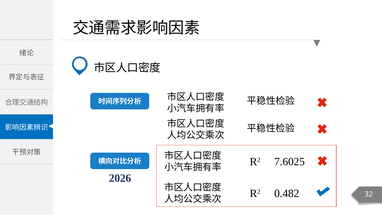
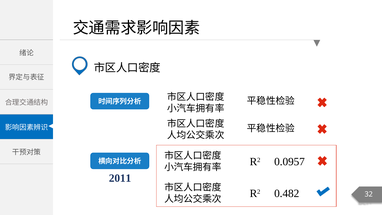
7.6025: 7.6025 -> 0.0957
2026: 2026 -> 2011
